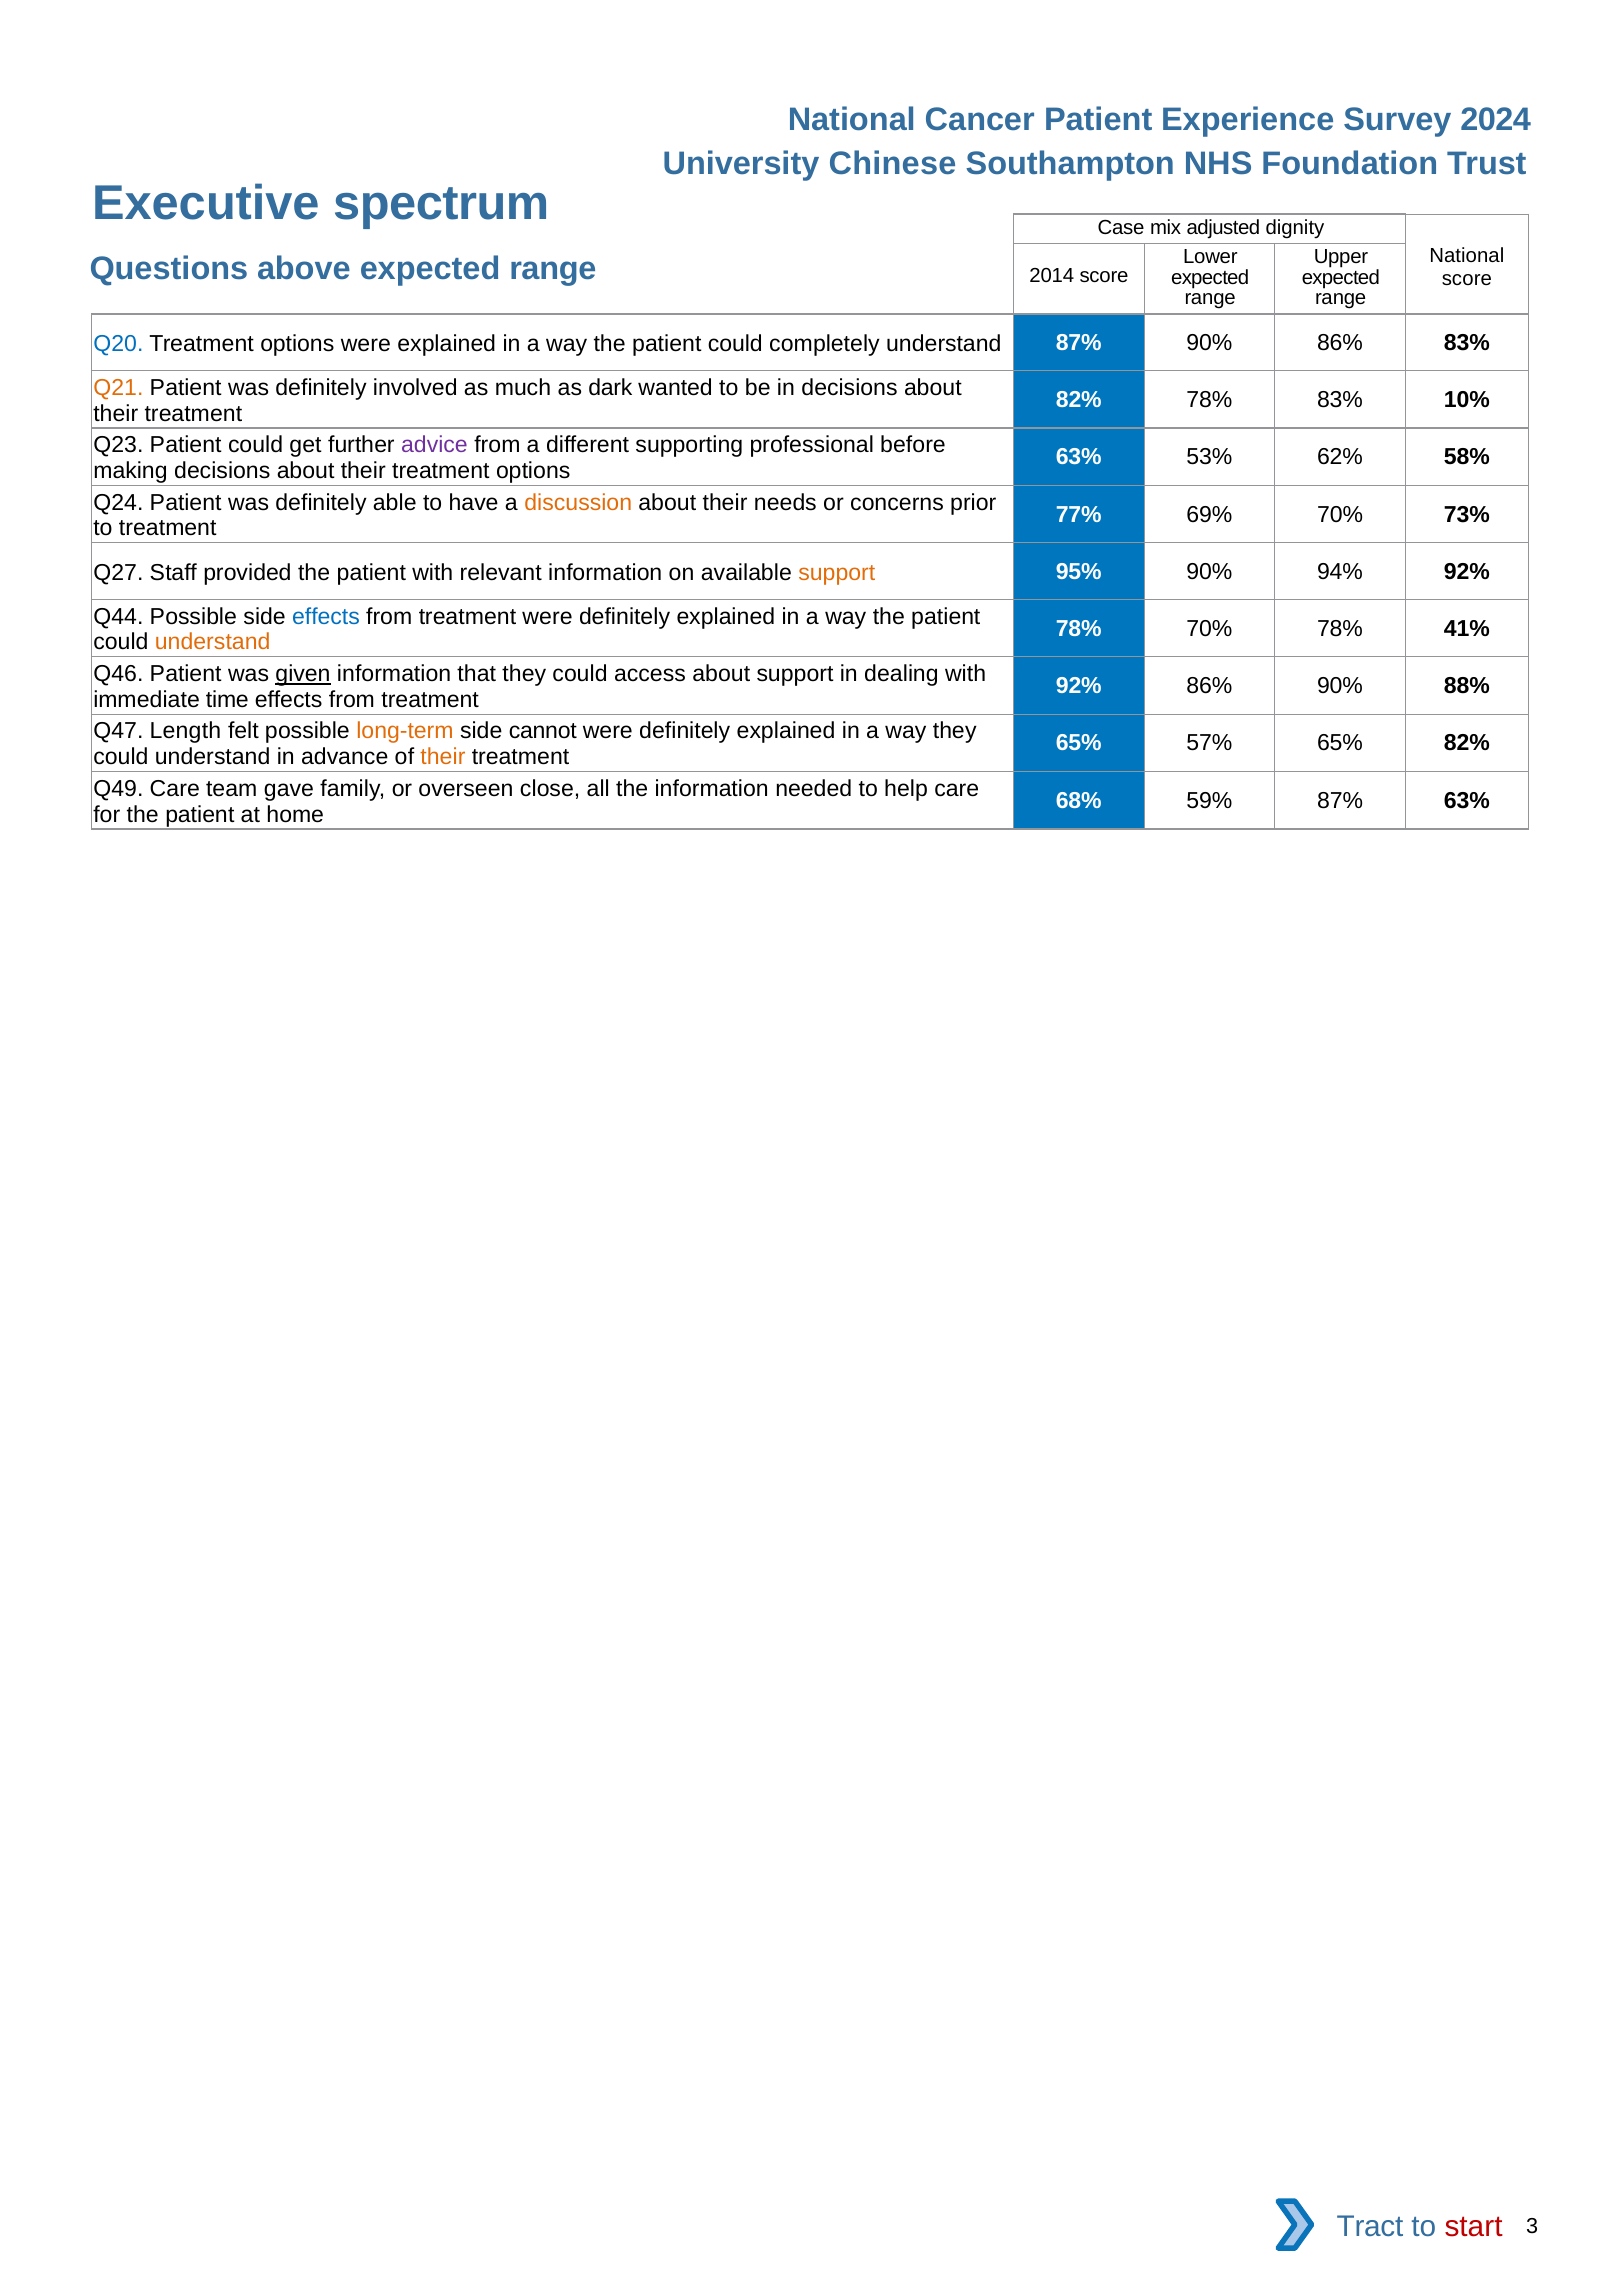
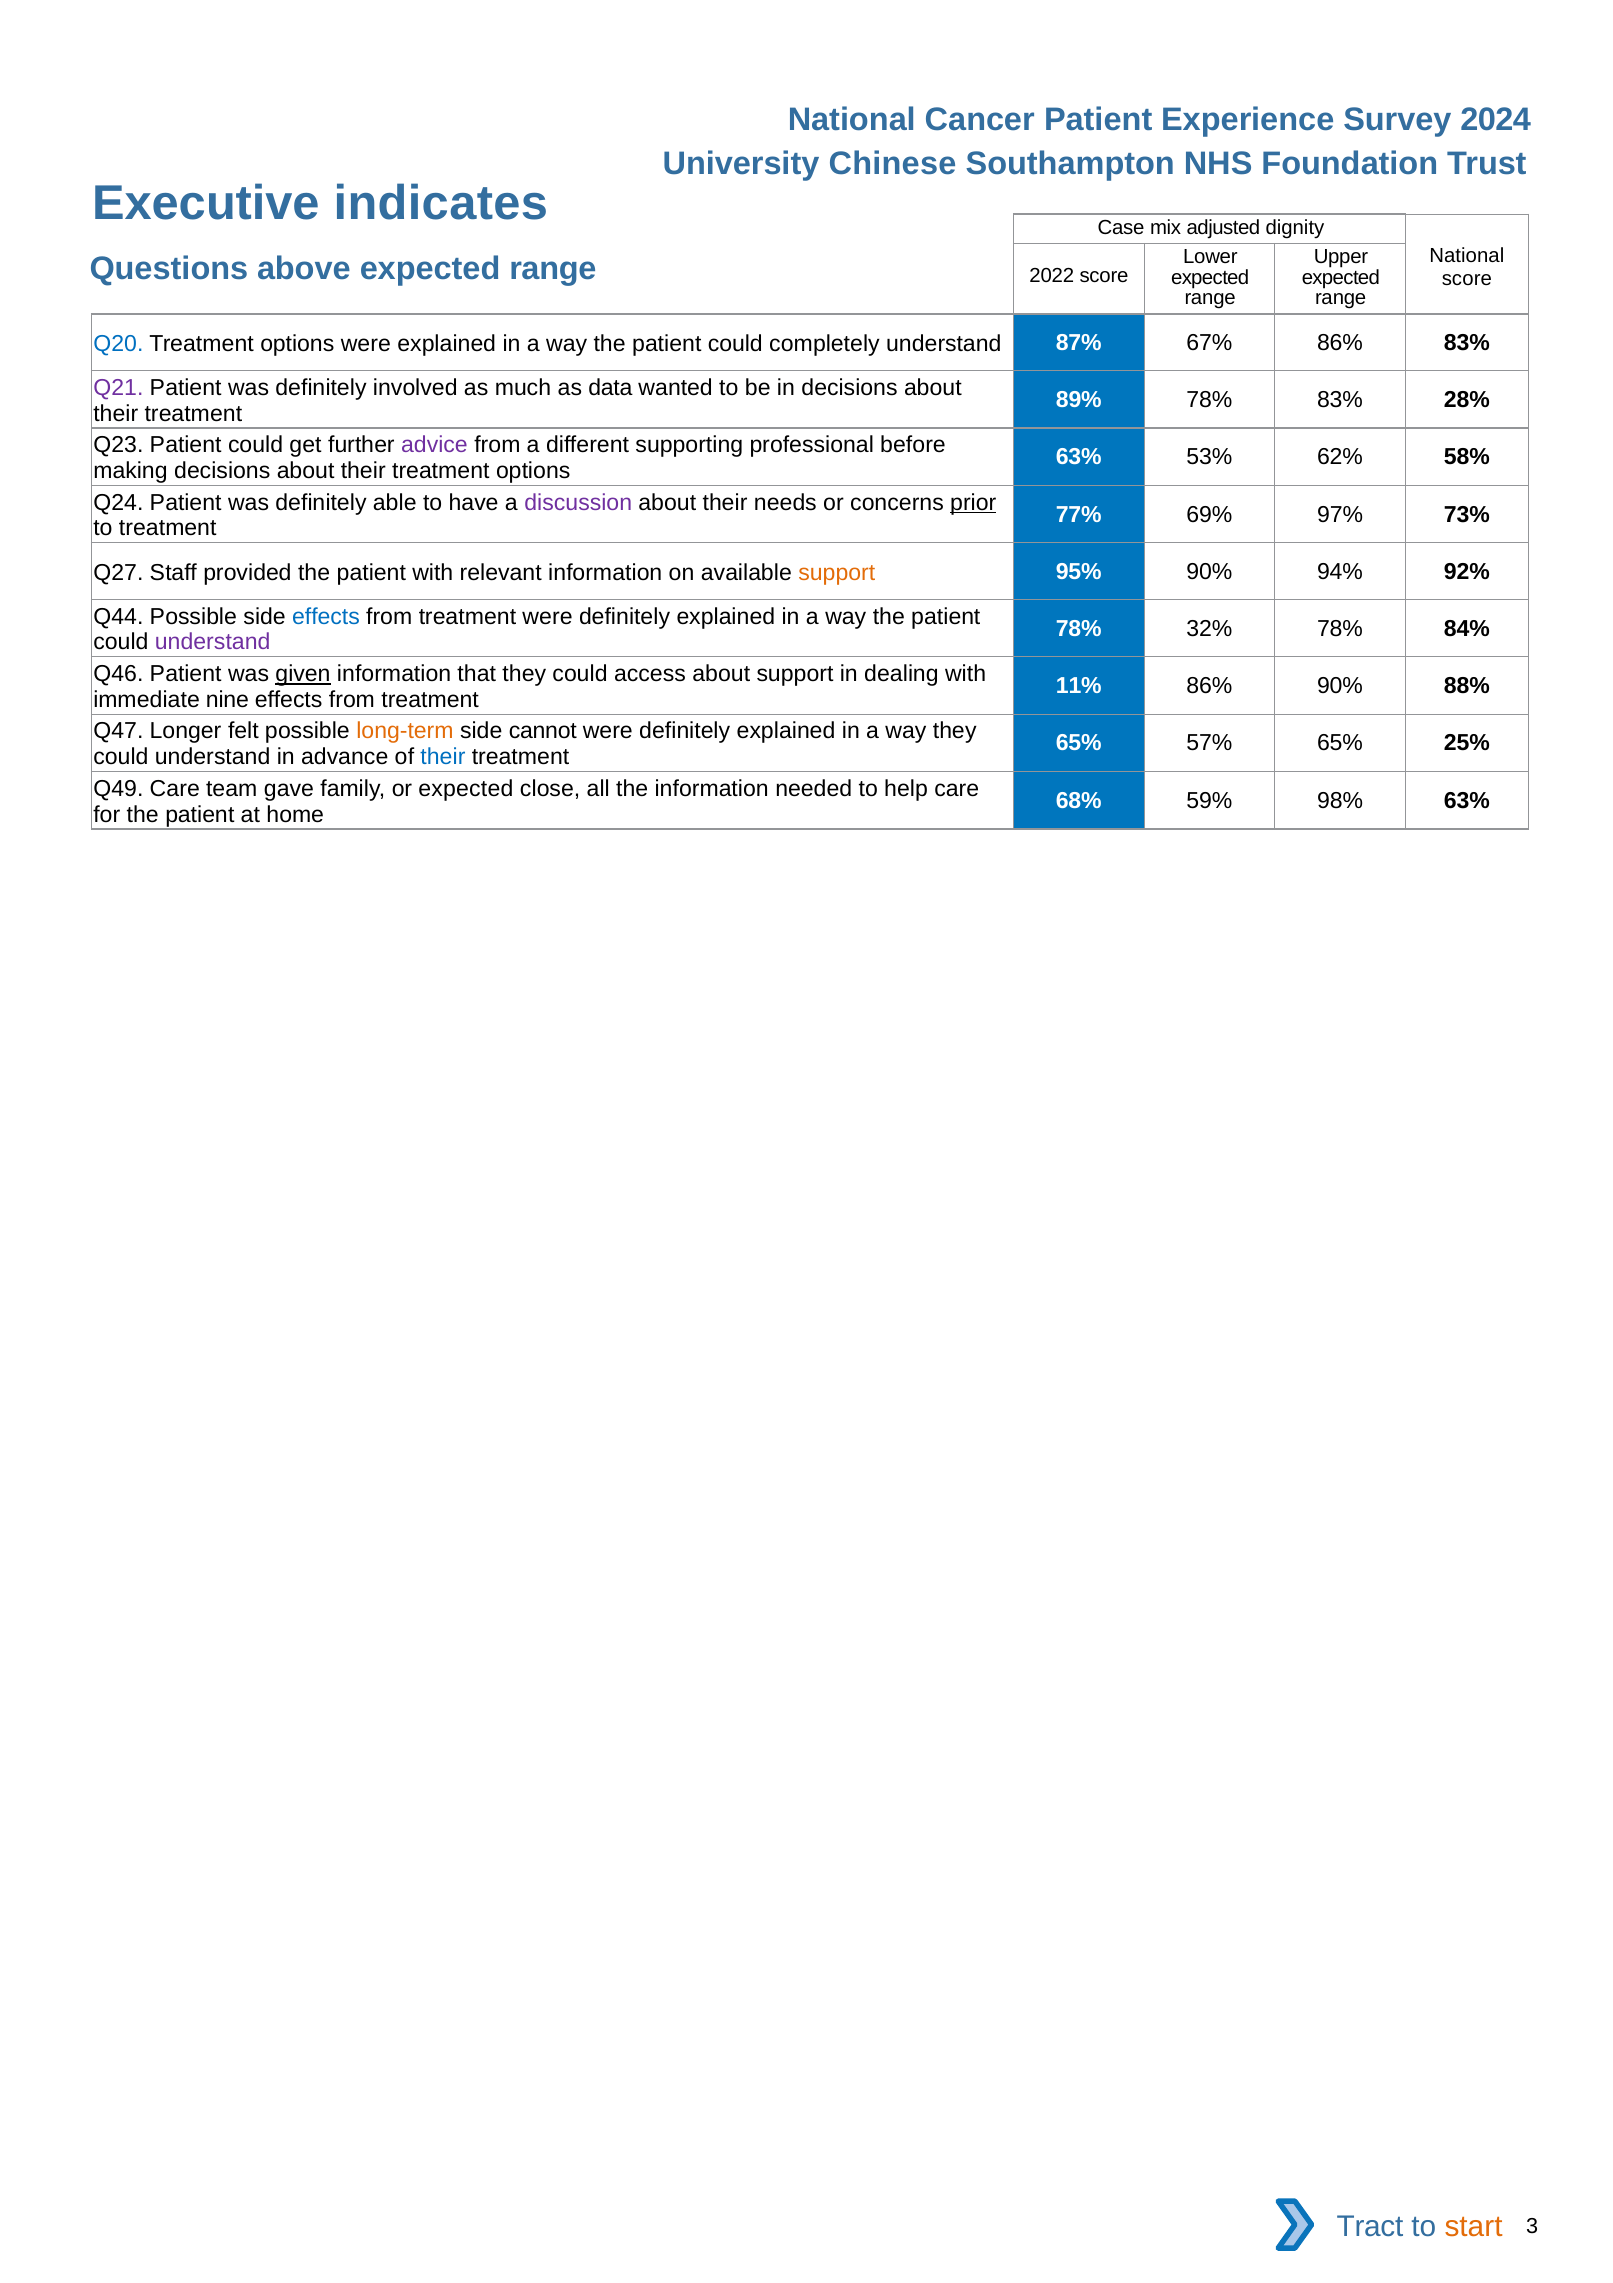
spectrum: spectrum -> indicates
2014: 2014 -> 2022
87% 90%: 90% -> 67%
Q21 colour: orange -> purple
dark: dark -> data
82% at (1079, 400): 82% -> 89%
10%: 10% -> 28%
discussion colour: orange -> purple
prior underline: none -> present
69% 70%: 70% -> 97%
78% 70%: 70% -> 32%
41%: 41% -> 84%
understand at (213, 642) colour: orange -> purple
92% at (1079, 686): 92% -> 11%
time: time -> nine
Length: Length -> Longer
65% 82%: 82% -> 25%
their at (443, 757) colour: orange -> blue
or overseen: overseen -> expected
59% 87%: 87% -> 98%
start colour: red -> orange
